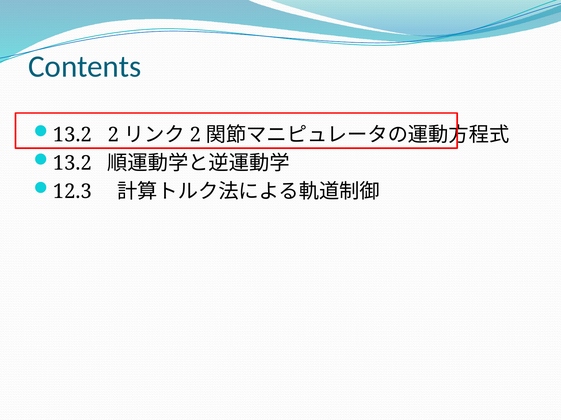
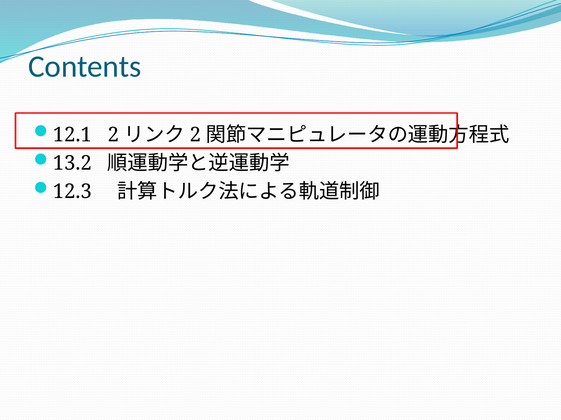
13.2 at (72, 135): 13.2 -> 12.1
